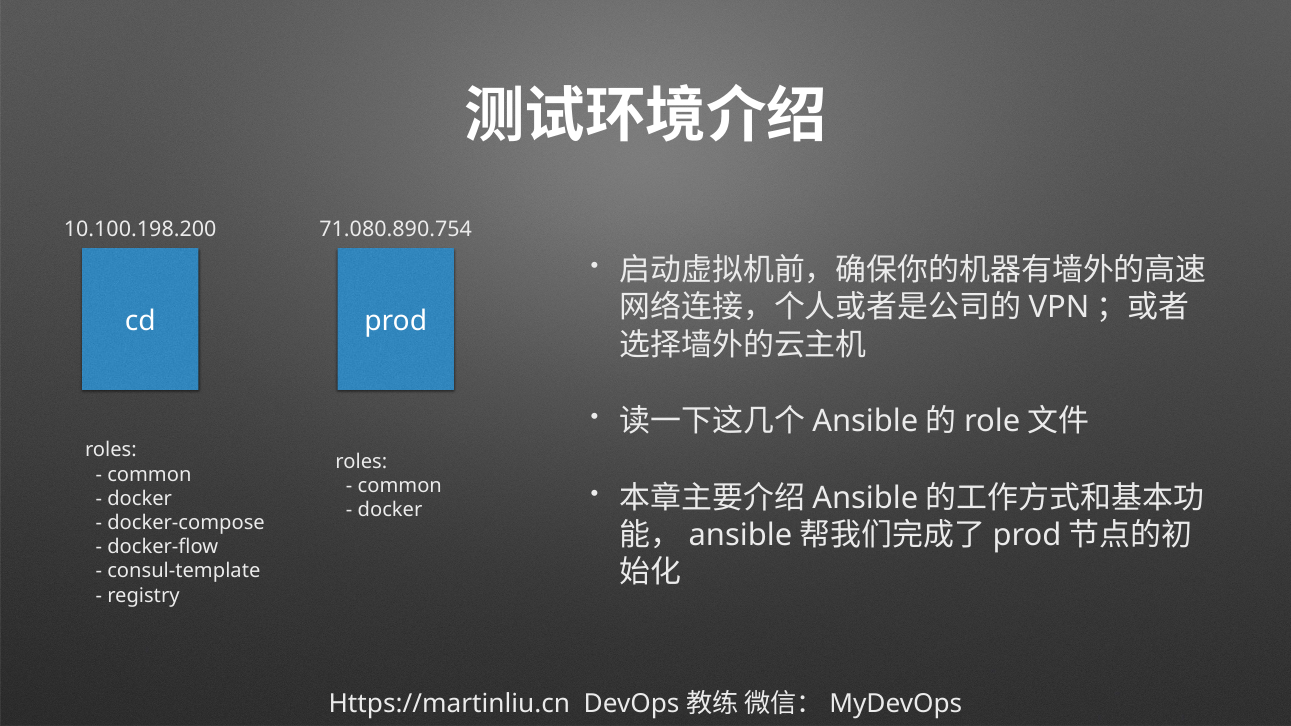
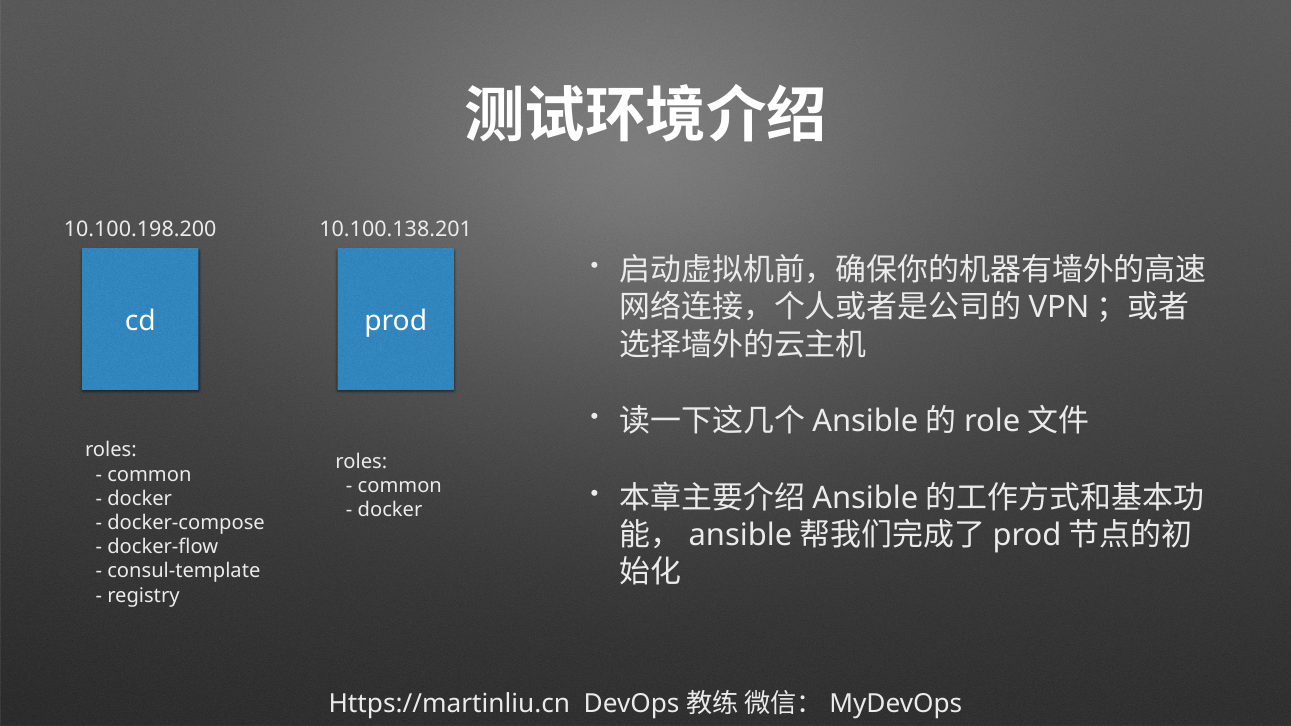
71.080.890.754: 71.080.890.754 -> 10.100.138.201
